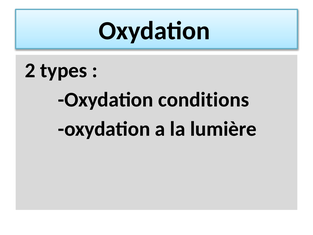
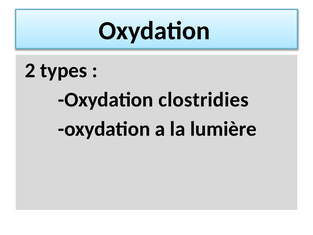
conditions: conditions -> clostridies
